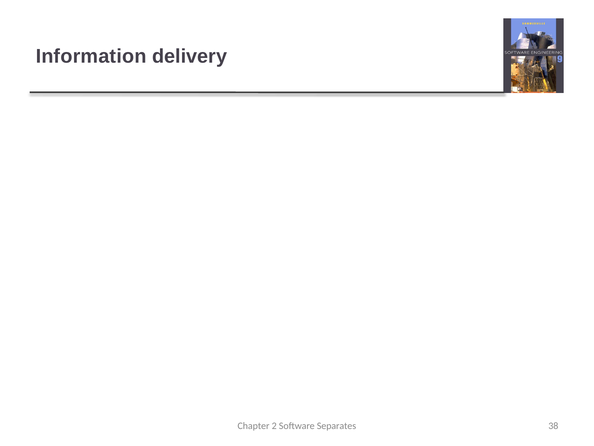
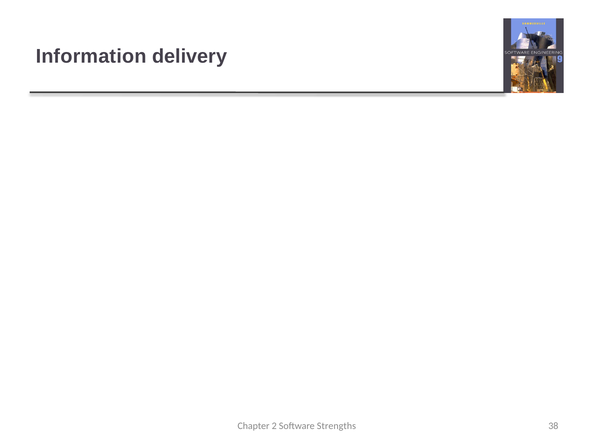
Separates: Separates -> Strengths
